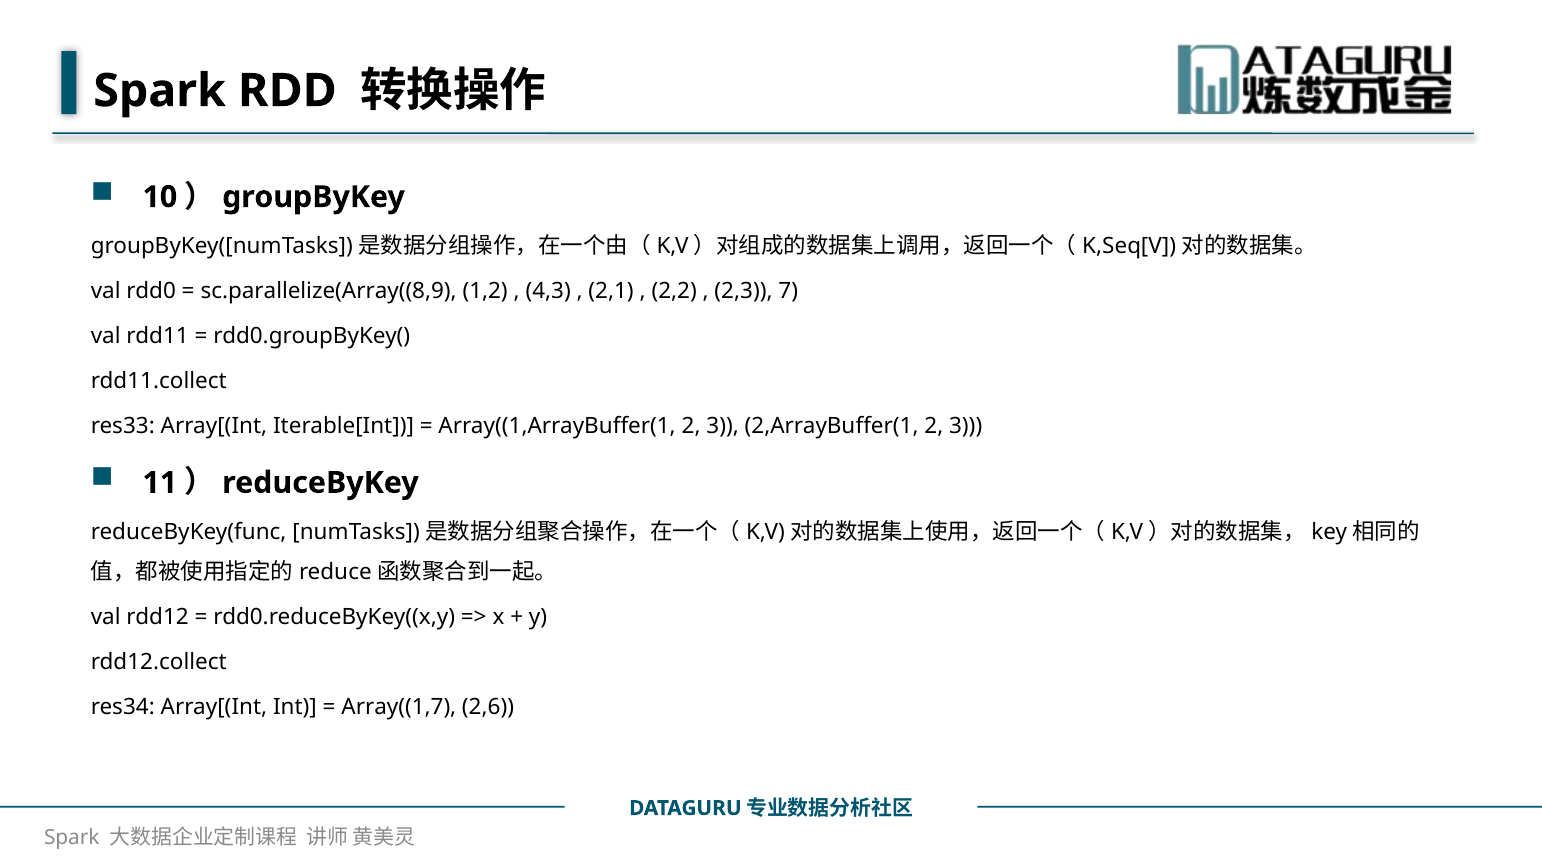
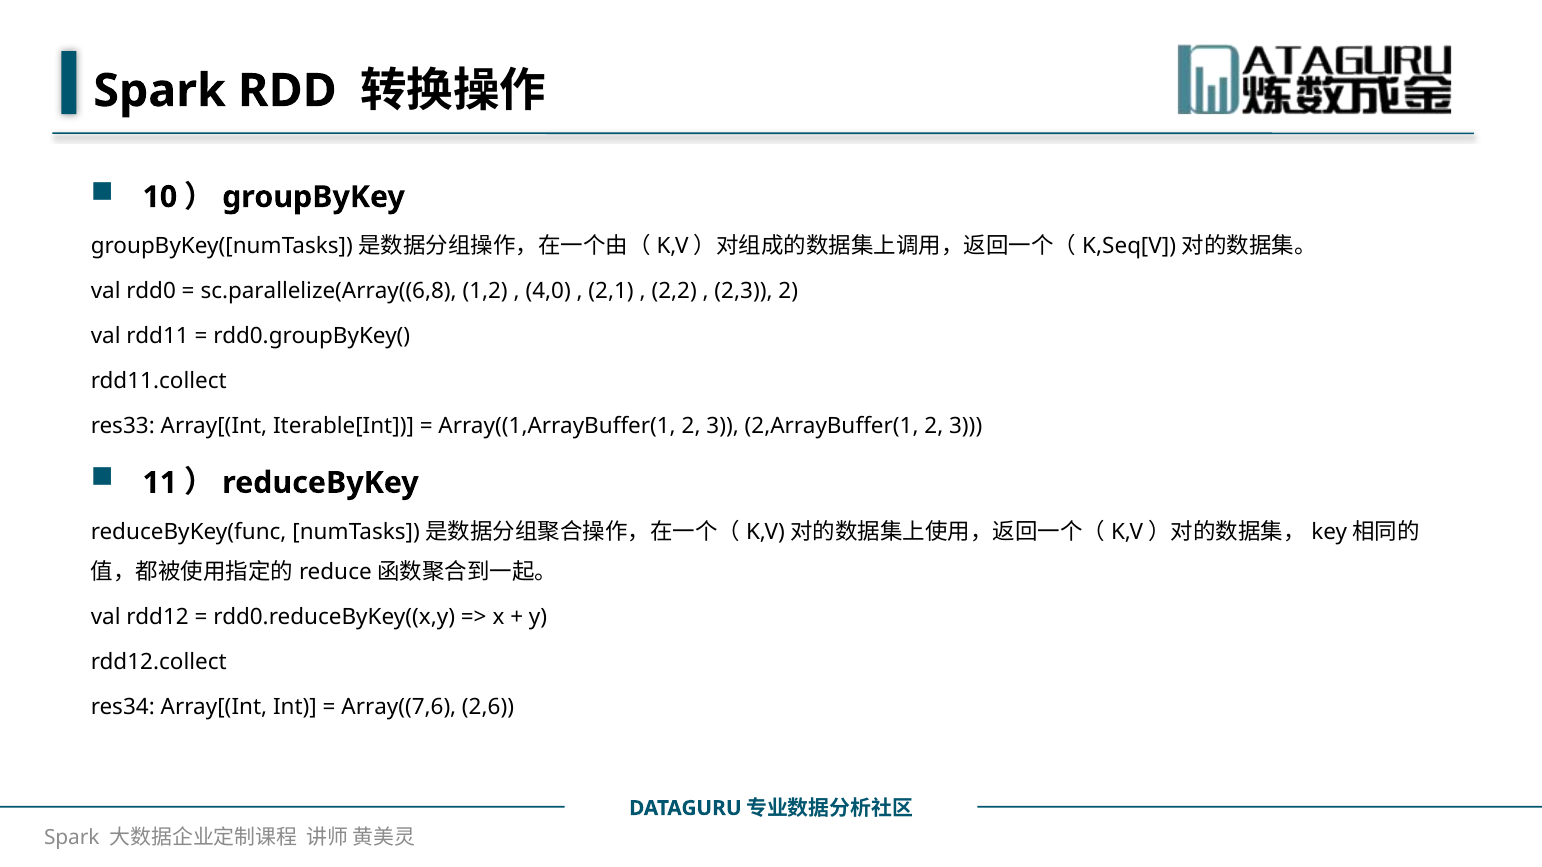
sc.parallelize(Array((8,9: sc.parallelize(Array((8,9 -> sc.parallelize(Array((6,8
4,3: 4,3 -> 4,0
2,3 7: 7 -> 2
Array((1,7: Array((1,7 -> Array((7,6
